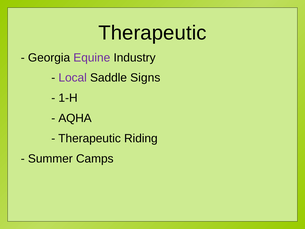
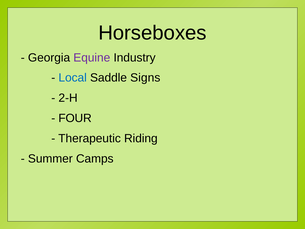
Therapeutic at (152, 33): Therapeutic -> Horseboxes
Local colour: purple -> blue
1-H: 1-H -> 2-H
AQHA: AQHA -> FOUR
